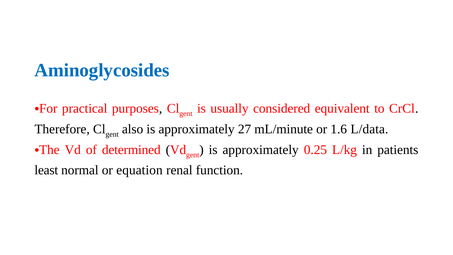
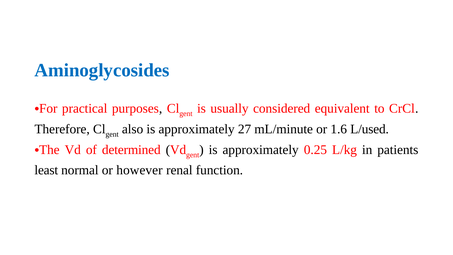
L/data: L/data -> L/used
equation: equation -> however
